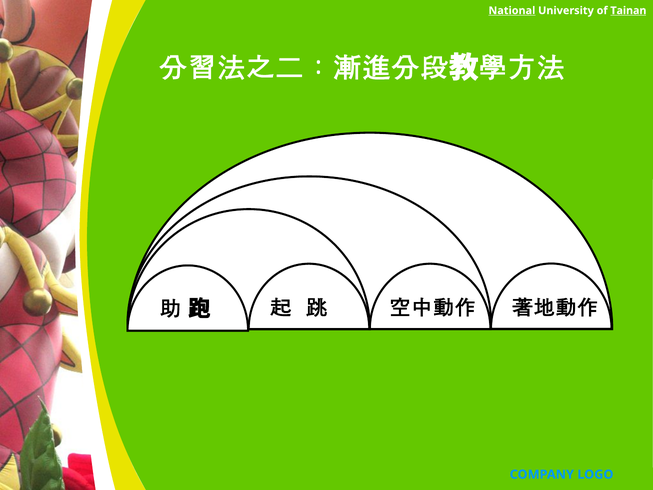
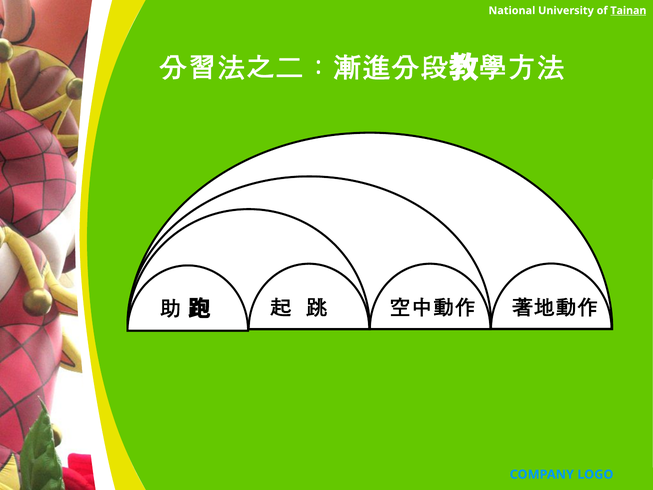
National underline: present -> none
